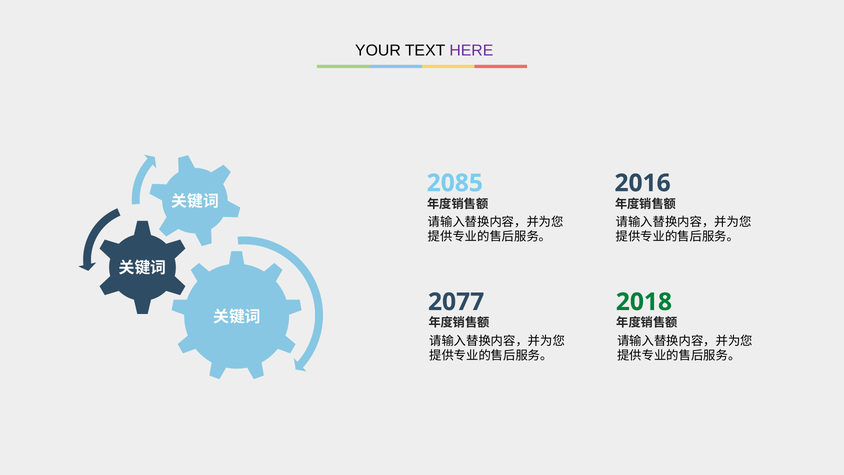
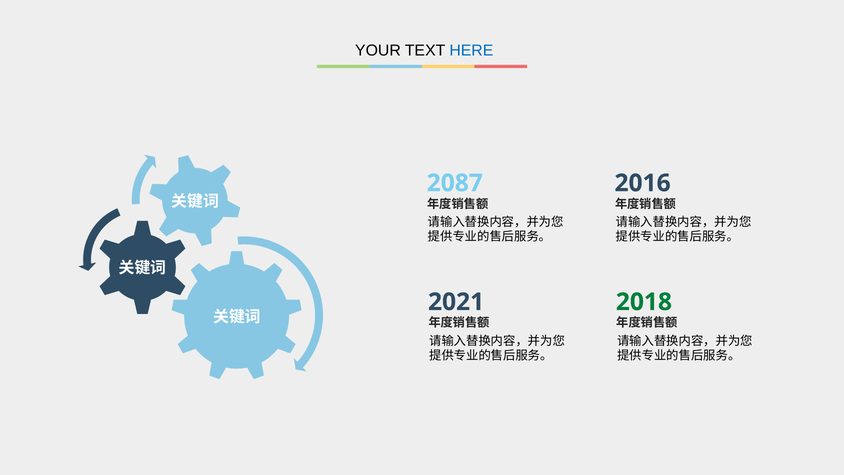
HERE colour: purple -> blue
2085: 2085 -> 2087
2077: 2077 -> 2021
